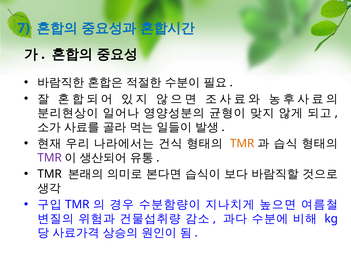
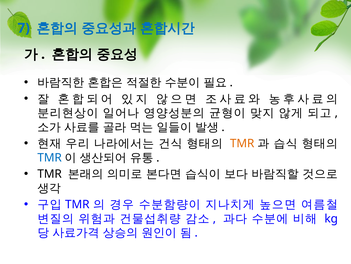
TMR at (50, 157) colour: purple -> blue
